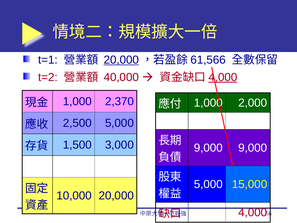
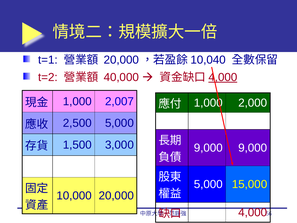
20,000 at (121, 60) underline: present -> none
61,566: 61,566 -> 10,040
2,370: 2,370 -> 2,007
